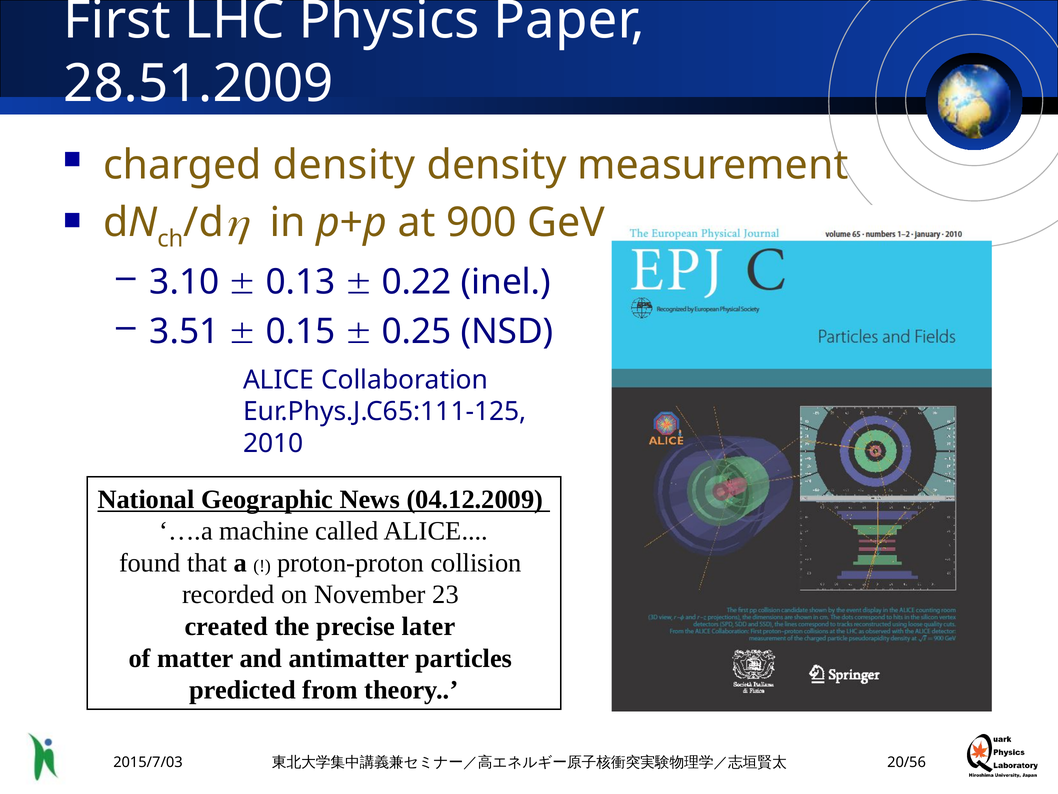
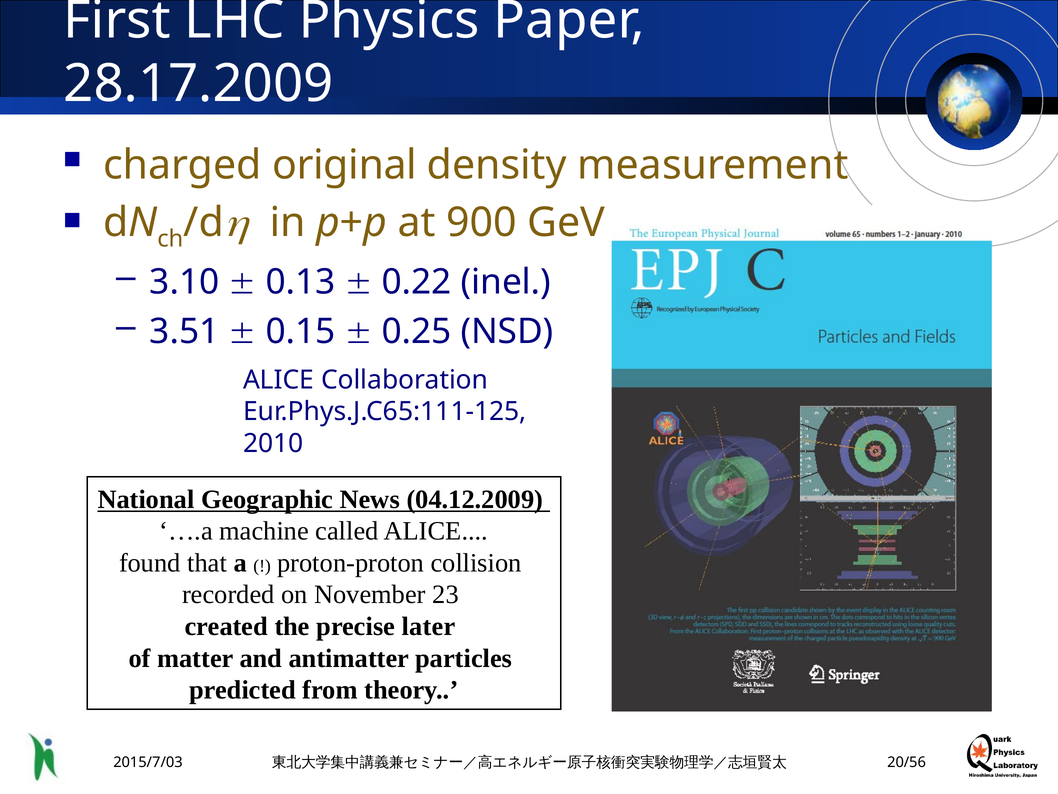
28.51.2009: 28.51.2009 -> 28.17.2009
charged density: density -> original
